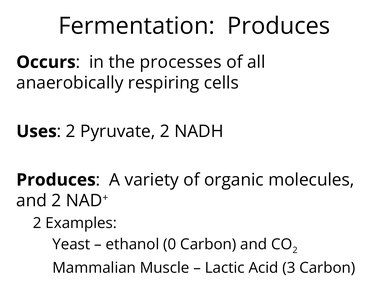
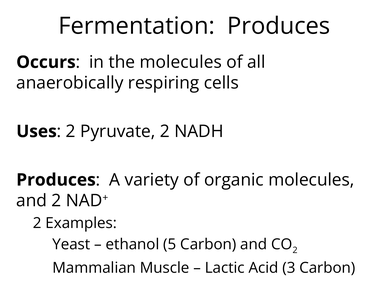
the processes: processes -> molecules
0: 0 -> 5
